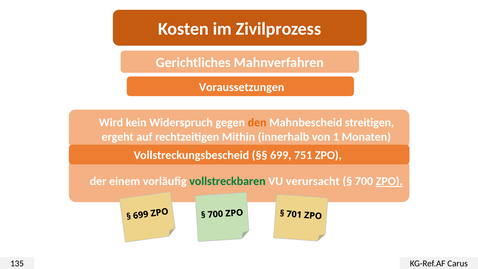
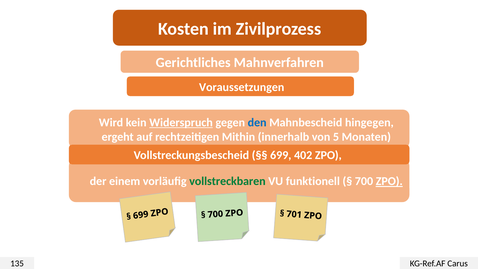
Widerspruch underline: none -> present
den colour: orange -> blue
streitigen: streitigen -> hingegen
1: 1 -> 5
751: 751 -> 402
verursacht: verursacht -> funktionell
